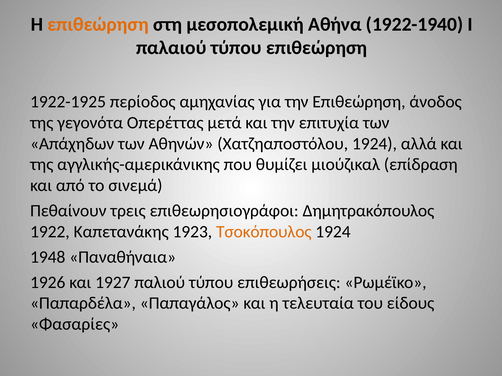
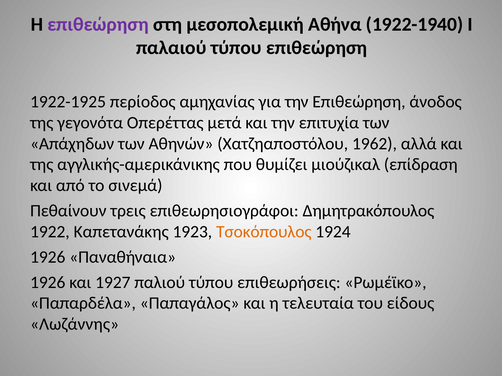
επιθεώρηση at (98, 24) colour: orange -> purple
Χατζηαποστόλου 1924: 1924 -> 1962
1948 at (48, 257): 1948 -> 1926
Φασαρίες: Φασαρίες -> Λωζάννης
